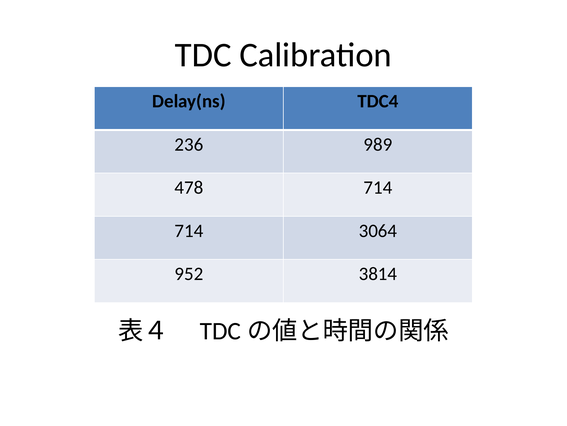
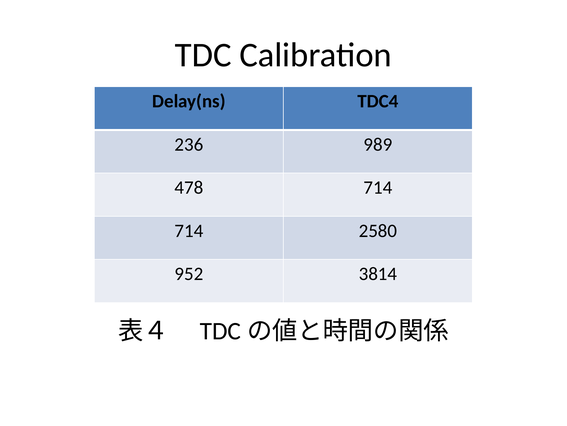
3064: 3064 -> 2580
